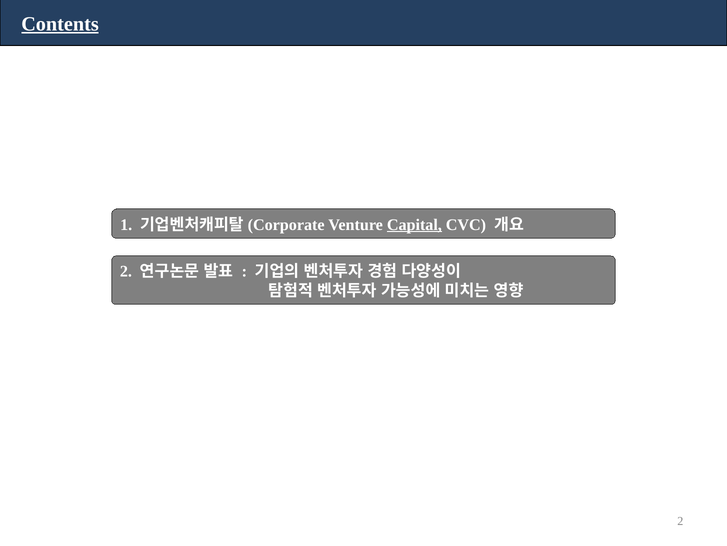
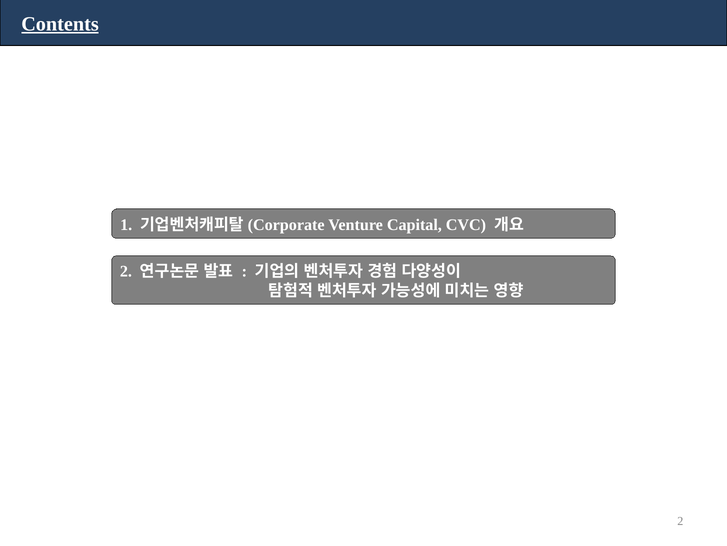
Capital underline: present -> none
